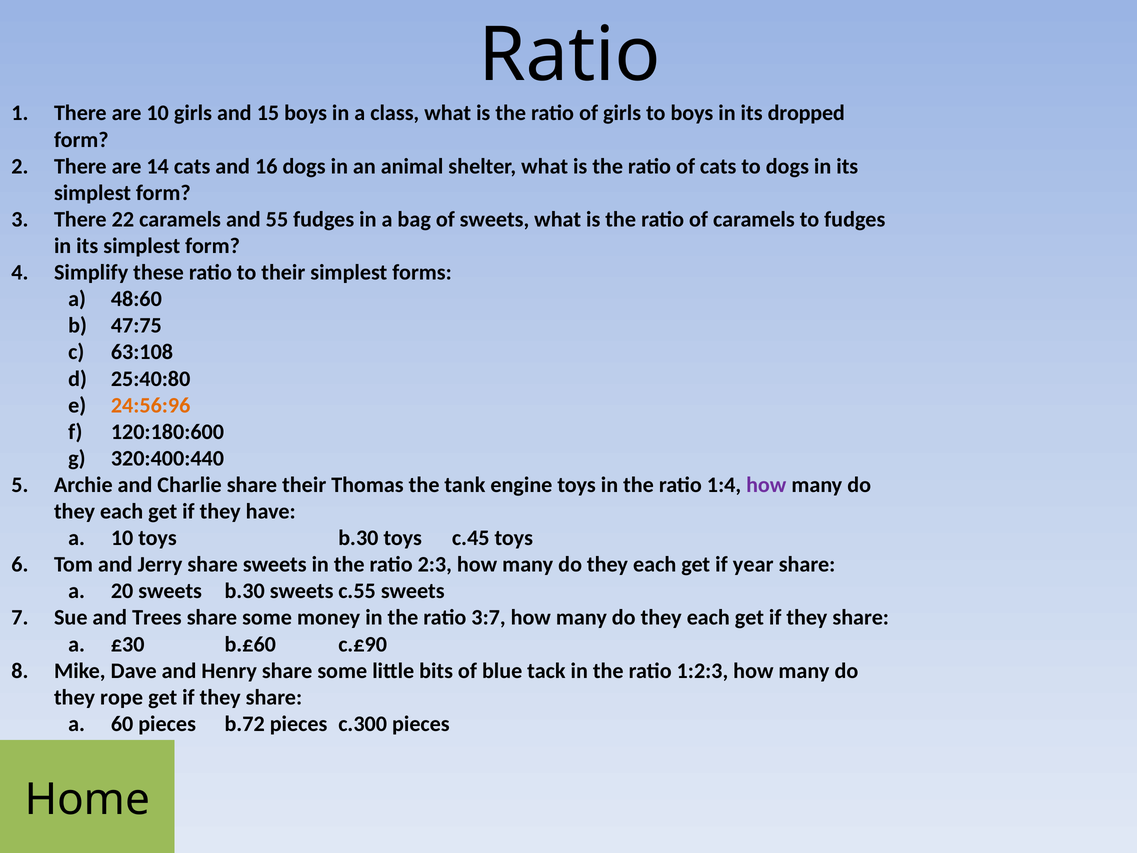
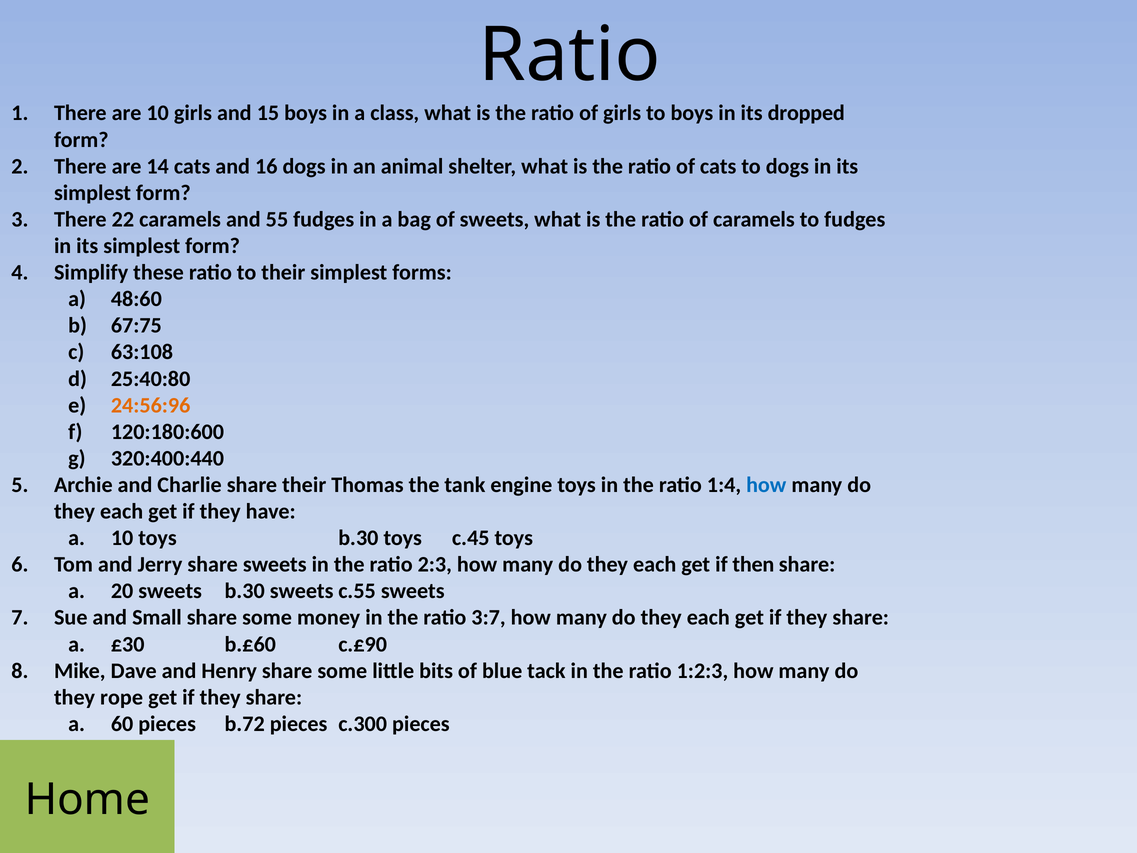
47:75: 47:75 -> 67:75
how at (766, 485) colour: purple -> blue
year: year -> then
Trees: Trees -> Small
